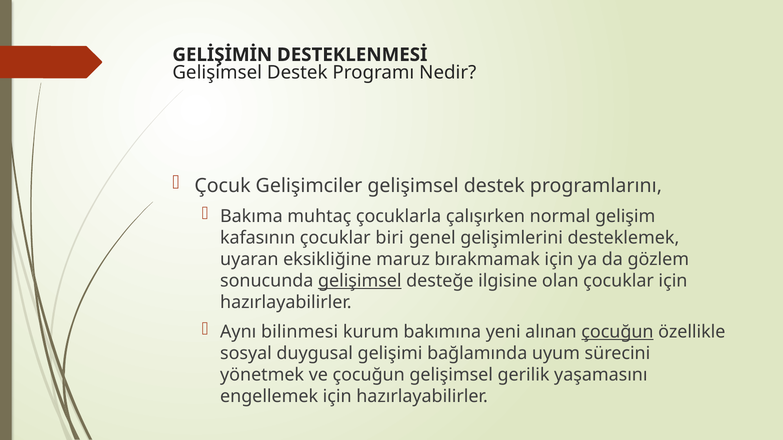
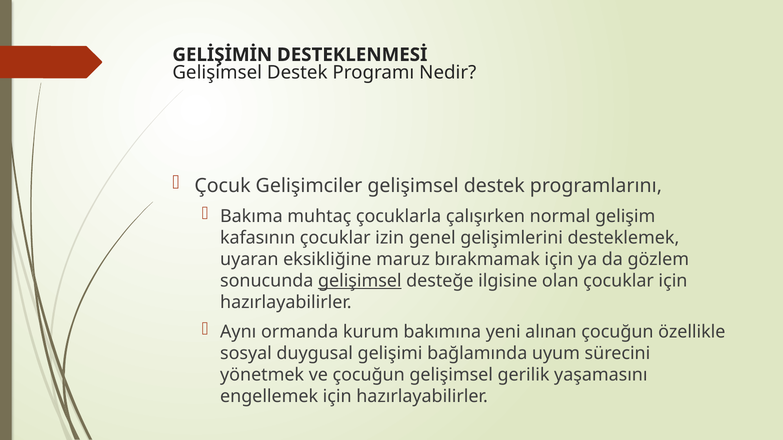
biri: biri -> izin
bilinmesi: bilinmesi -> ormanda
çocuğun at (617, 332) underline: present -> none
